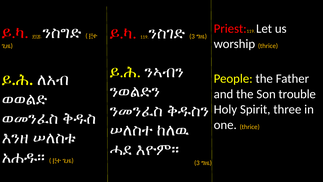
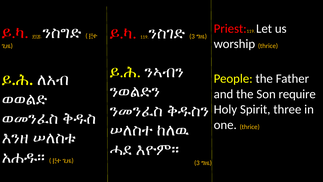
trouble: trouble -> require
